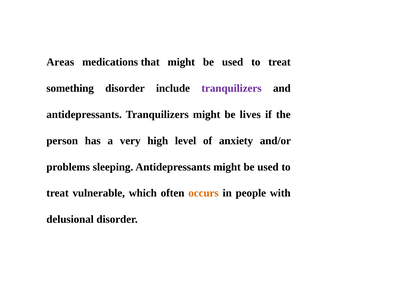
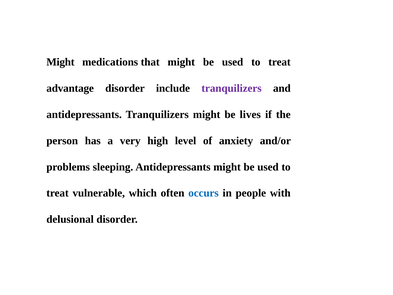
Areas at (60, 62): Areas -> Might
something: something -> advantage
occurs colour: orange -> blue
